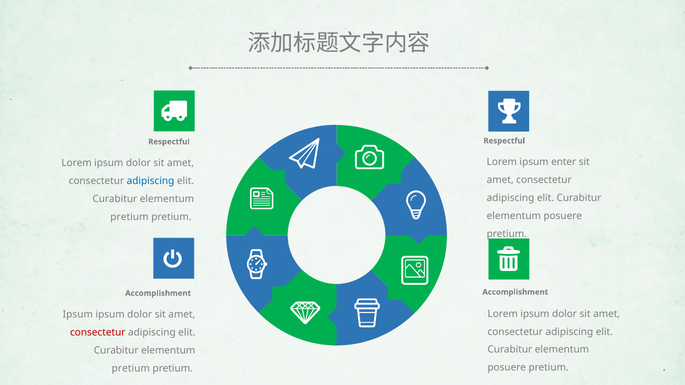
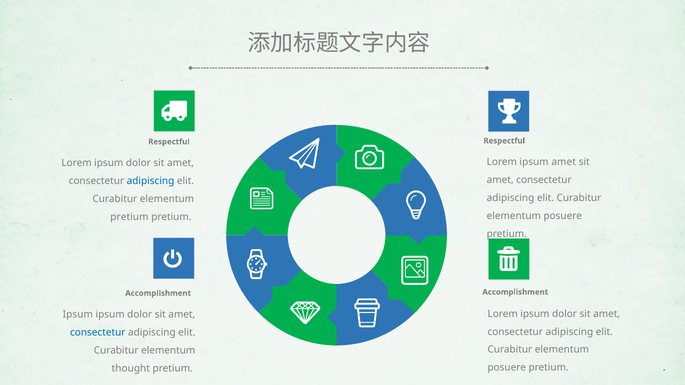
ipsum enter: enter -> amet
consectetur at (98, 333) colour: red -> blue
pretium at (131, 369): pretium -> thought
